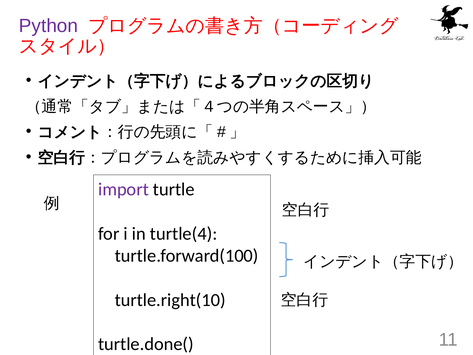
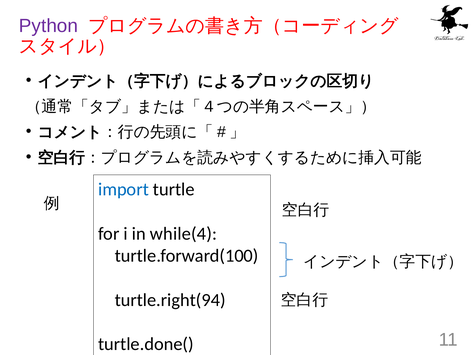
import colour: purple -> blue
turtle(4: turtle(4 -> while(4
turtle.right(10: turtle.right(10 -> turtle.right(94
